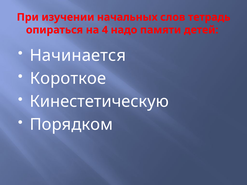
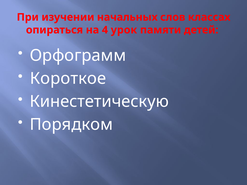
тетрадь: тетрадь -> классах
надо: надо -> урок
Начинается: Начинается -> Орфограмм
